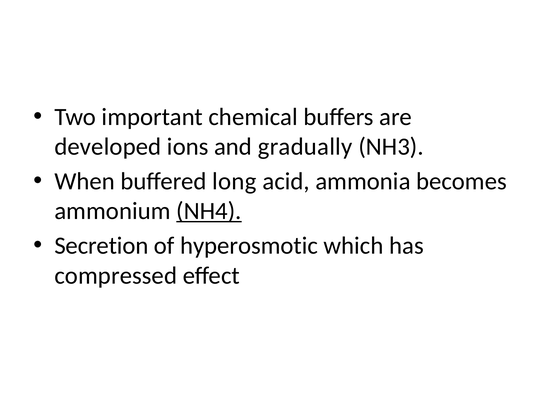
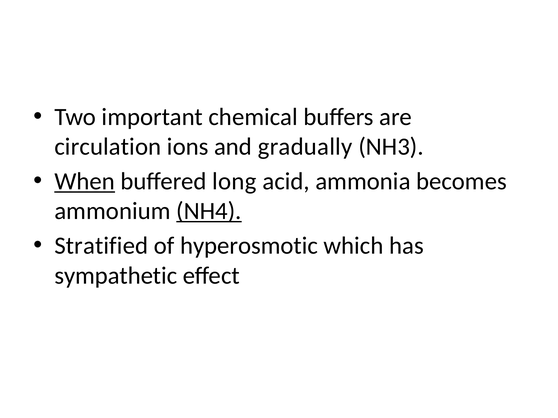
developed: developed -> circulation
When underline: none -> present
Secretion: Secretion -> Stratified
compressed: compressed -> sympathetic
